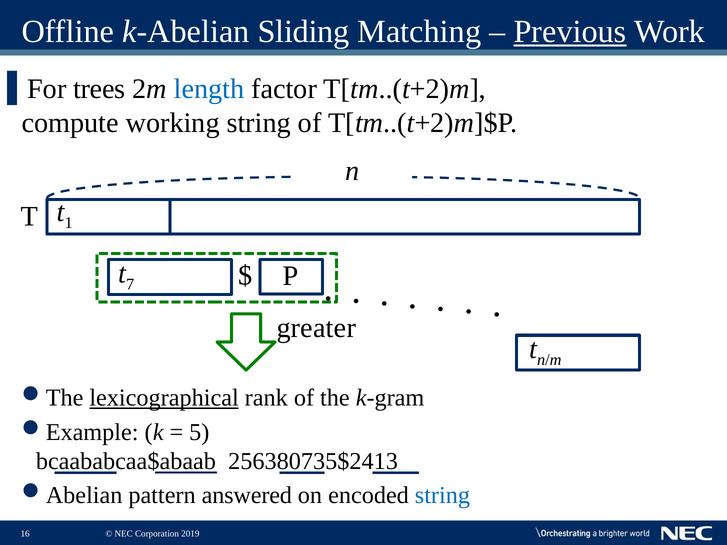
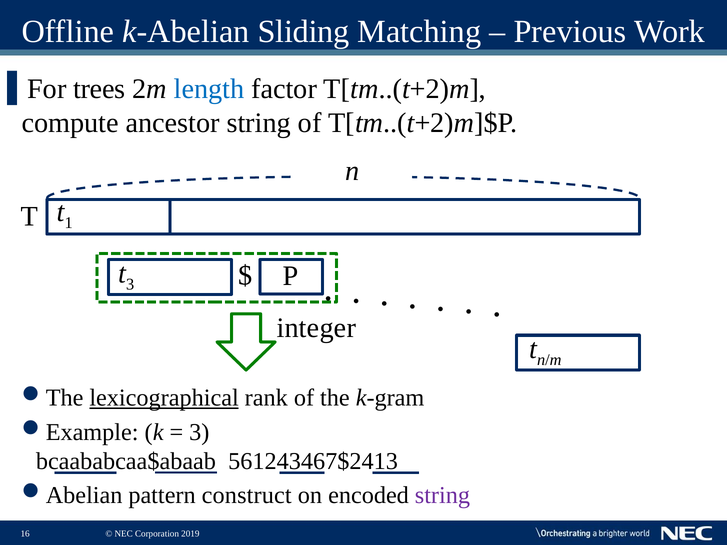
Previous underline: present -> none
working: working -> ancestor
t 7: 7 -> 3
greater: greater -> integer
5 at (199, 432): 5 -> 3
256380735$2413: 256380735$2413 -> 561243467$2413
answered: answered -> construct
string at (442, 495) colour: blue -> purple
